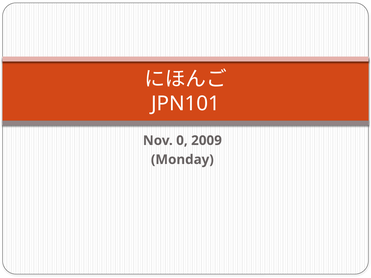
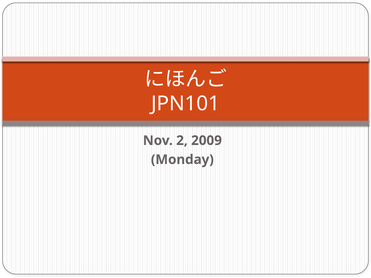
0: 0 -> 2
